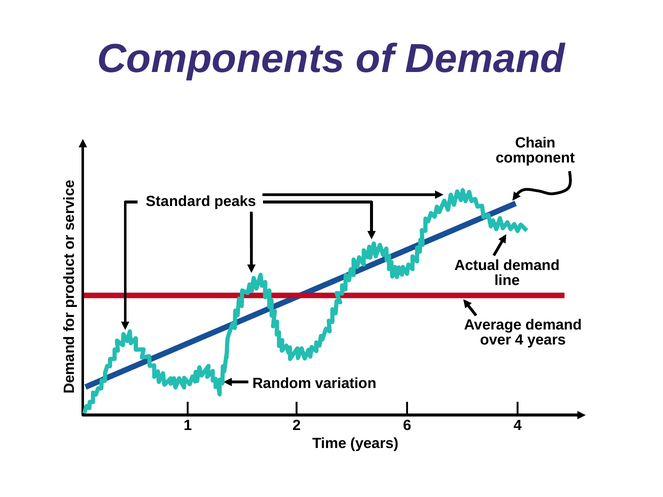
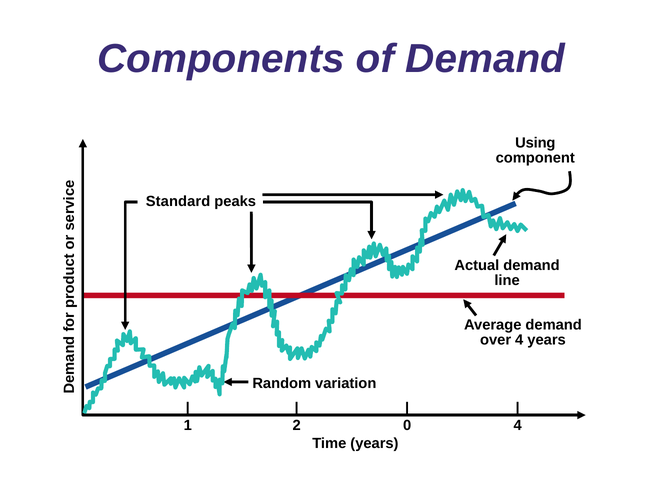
Chain: Chain -> Using
6: 6 -> 0
